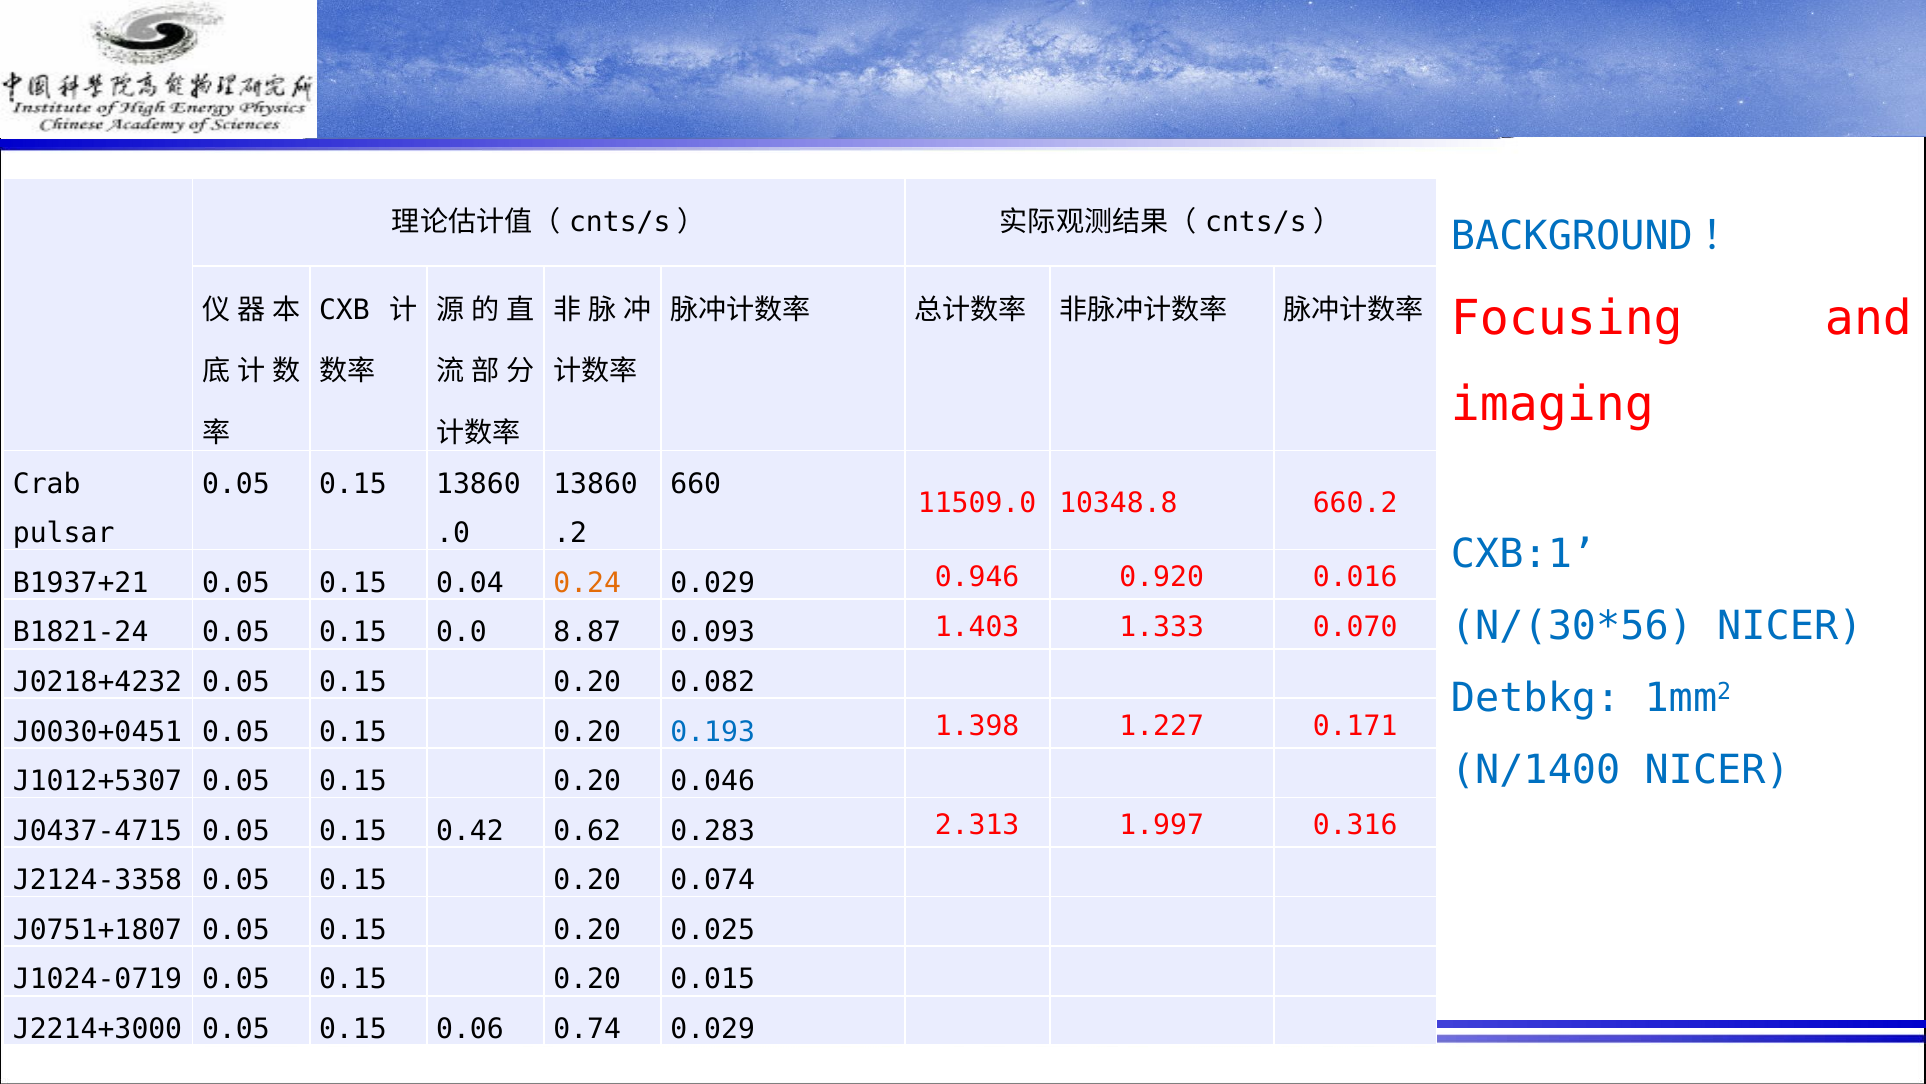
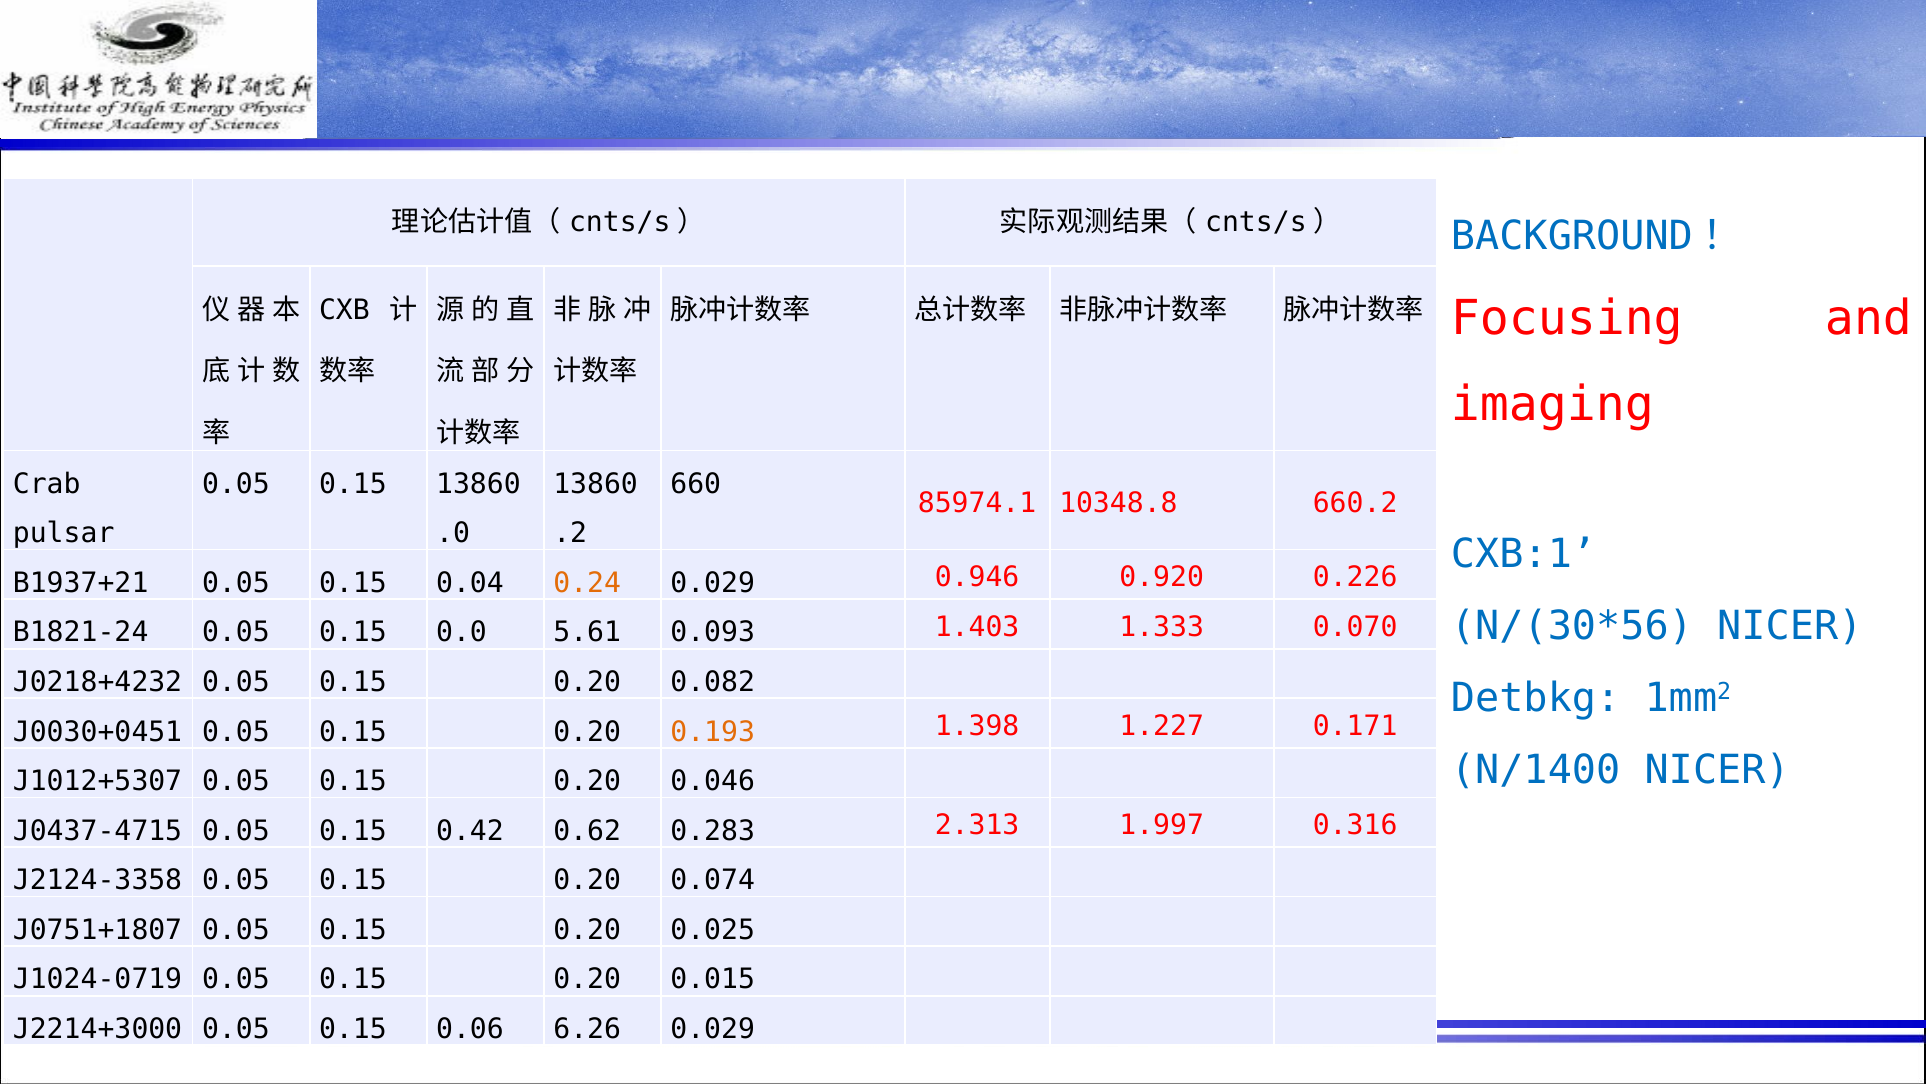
11509.0: 11509.0 -> 85974.1
0.016: 0.016 -> 0.226
8.87: 8.87 -> 5.61
0.193 colour: blue -> orange
0.74: 0.74 -> 6.26
